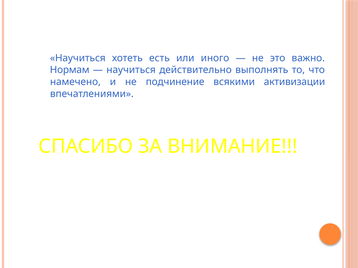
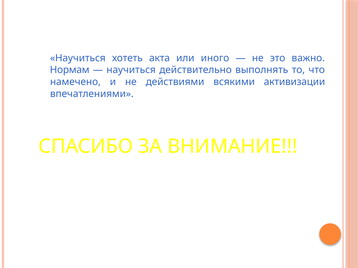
есть: есть -> акта
подчинение: подчинение -> действиями
